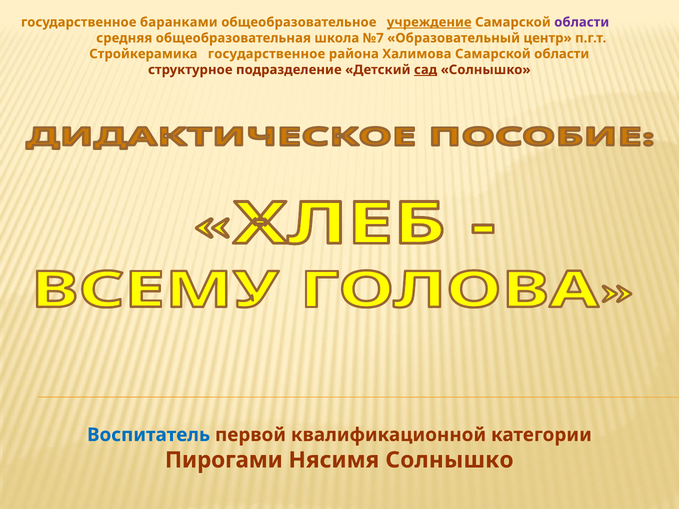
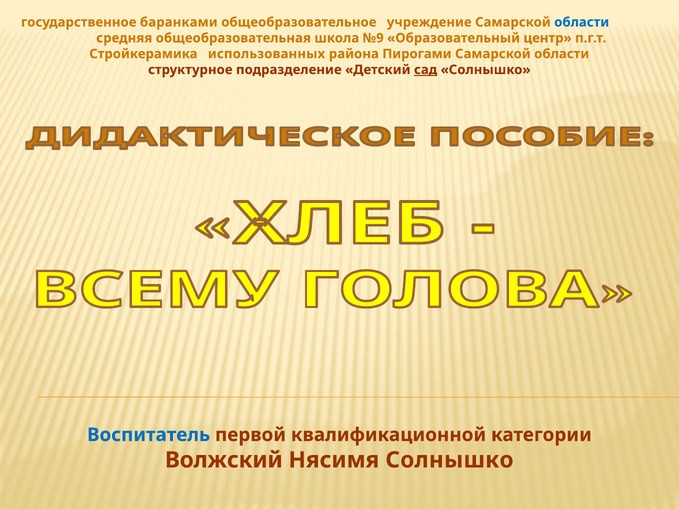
учреждение underline: present -> none
области at (582, 22) colour: purple -> blue
№7: №7 -> №9
Стройкерамика государственное: государственное -> использованных
Халимова: Халимова -> Пирогами
Пирогами: Пирогами -> Волжский
